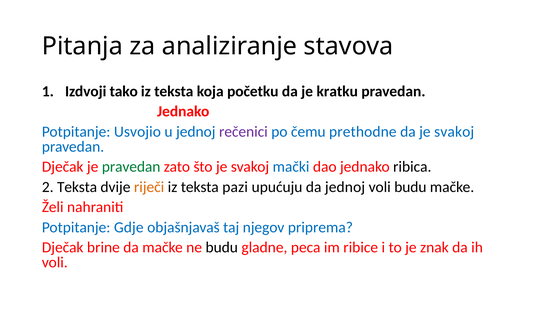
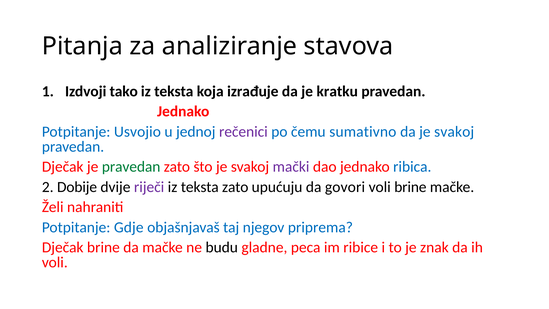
početku: početku -> izrađuje
prethodne: prethodne -> sumativno
mački colour: blue -> purple
ribica colour: black -> blue
2 Teksta: Teksta -> Dobije
riječi colour: orange -> purple
teksta pazi: pazi -> zato
da jednoj: jednoj -> govori
voli budu: budu -> brine
